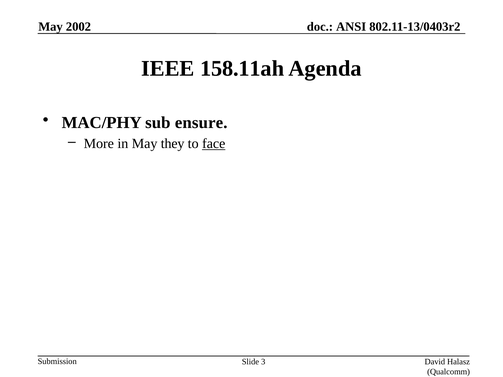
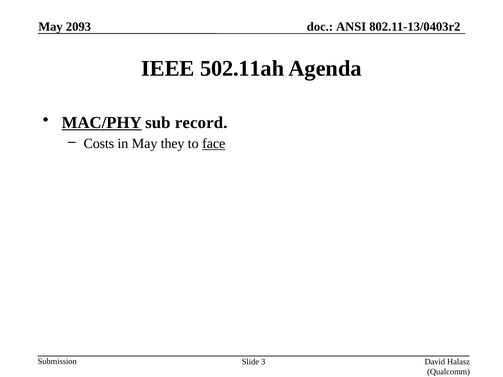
2002: 2002 -> 2093
158.11ah: 158.11ah -> 502.11ah
MAC/PHY underline: none -> present
ensure: ensure -> record
More: More -> Costs
